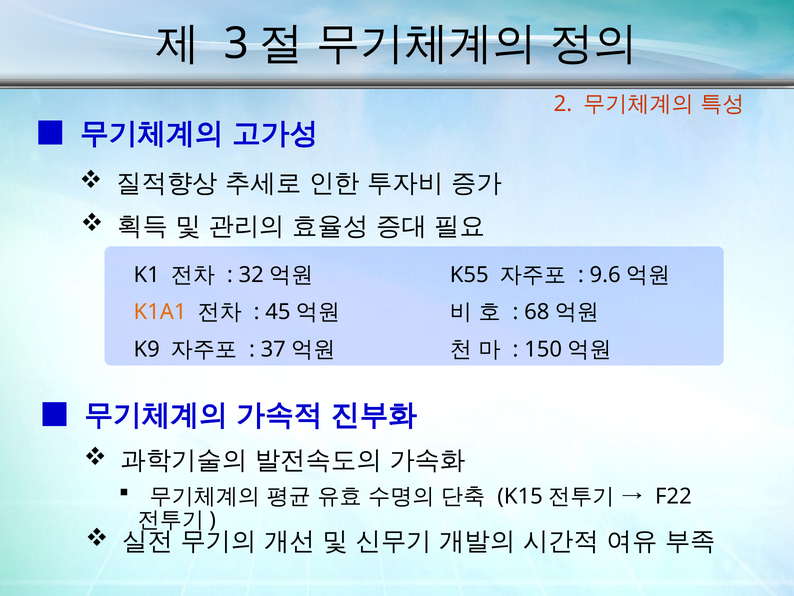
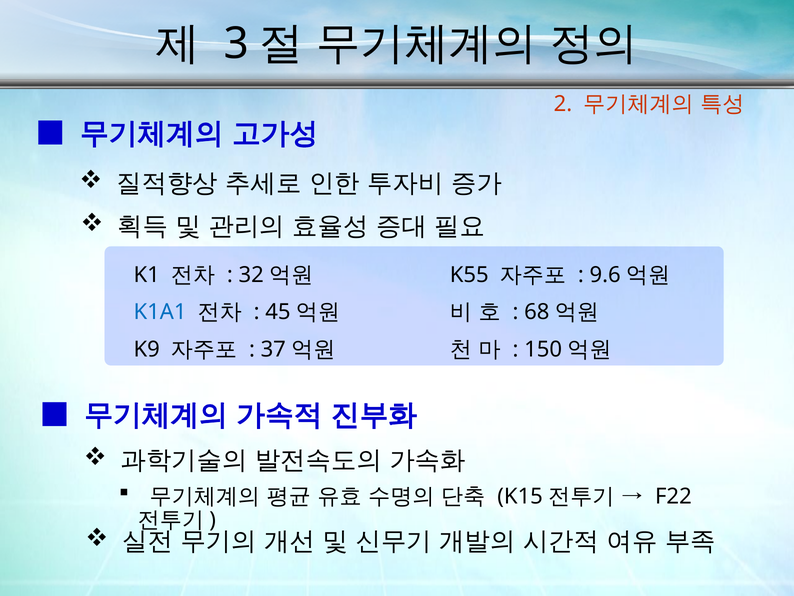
K1A1 colour: orange -> blue
